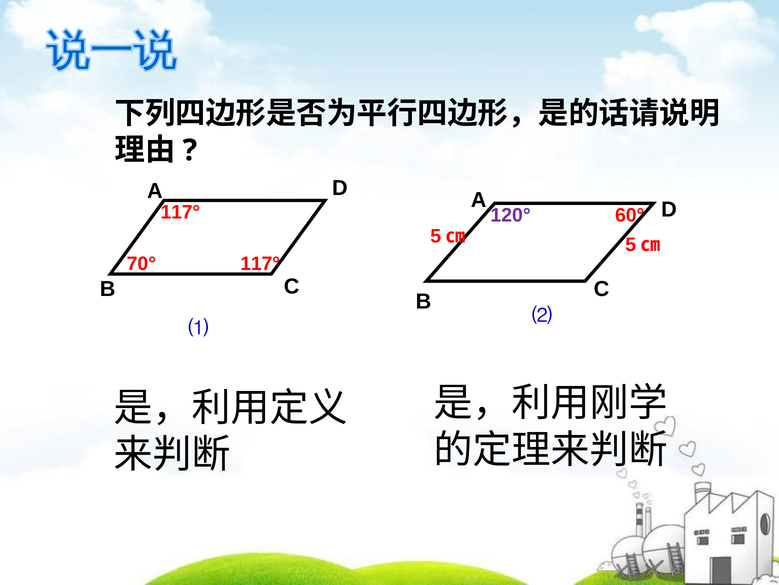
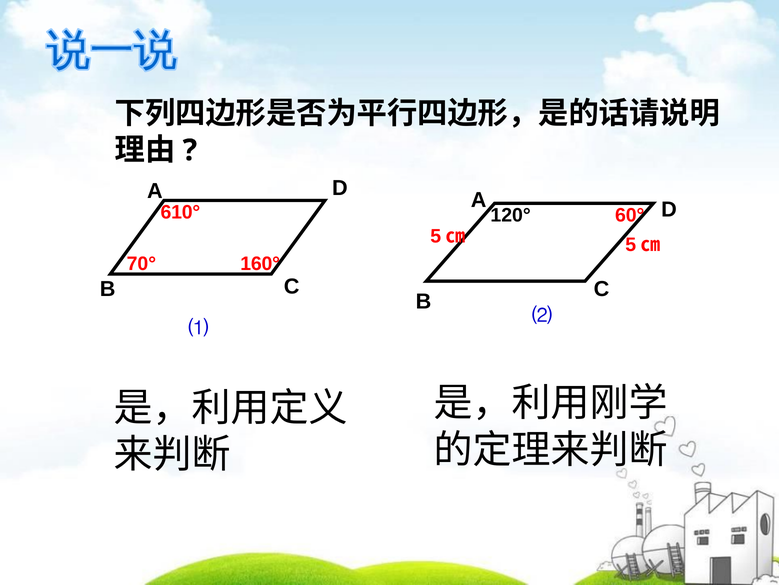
117° at (180, 212): 117° -> 610°
120° colour: purple -> black
70° 117°: 117° -> 160°
